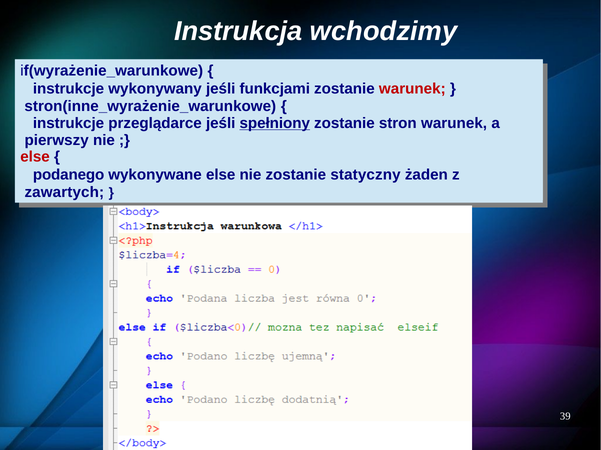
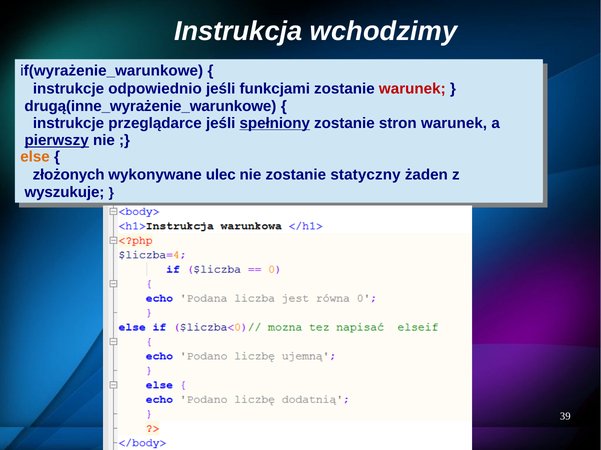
wykonywany: wykonywany -> odpowiednio
stron(inne_wyrażenie_warunkowe: stron(inne_wyrażenie_warunkowe -> drugą(inne_wyrażenie_warunkowe
pierwszy underline: none -> present
else at (35, 157) colour: red -> orange
podanego: podanego -> złożonych
wykonywane else: else -> ulec
zawartych: zawartych -> wyszukuje
